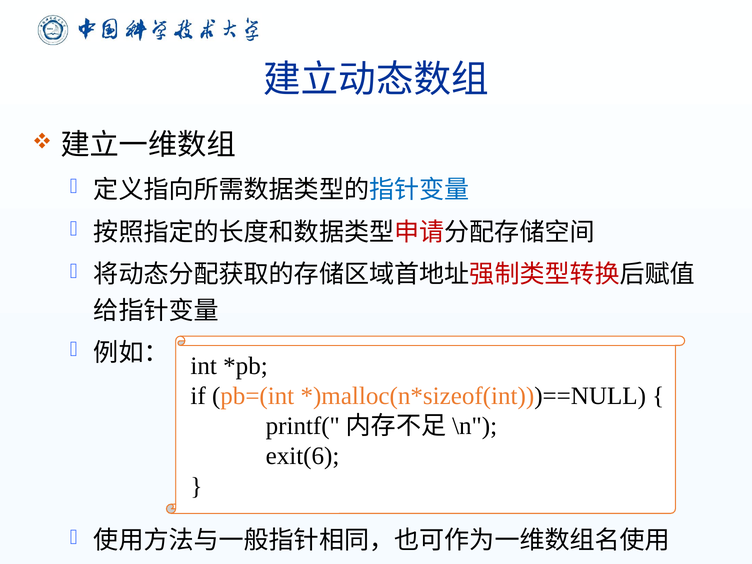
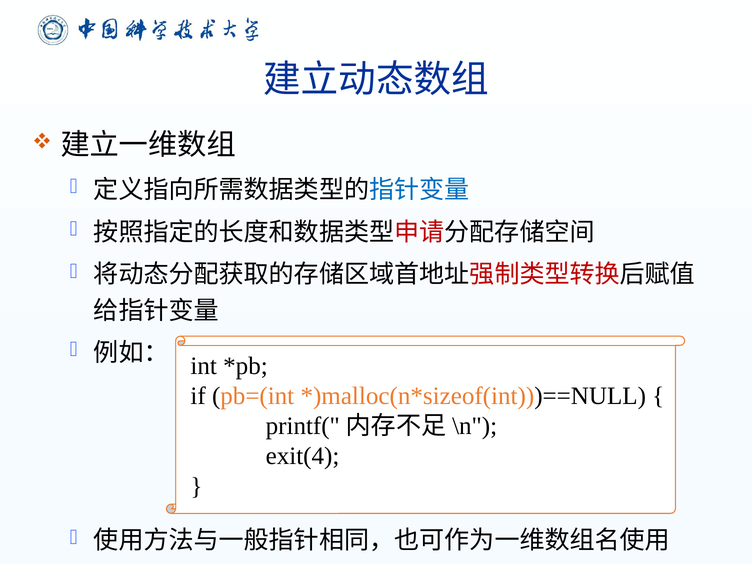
exit(6: exit(6 -> exit(4
